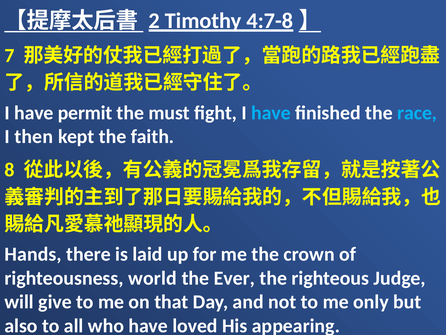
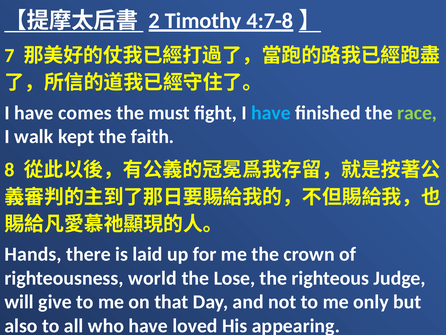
permit: permit -> comes
race colour: light blue -> light green
then: then -> walk
Ever: Ever -> Lose
